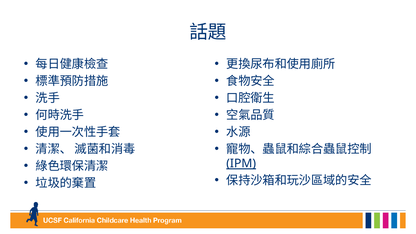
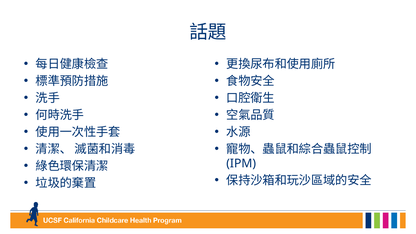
IPM underline: present -> none
